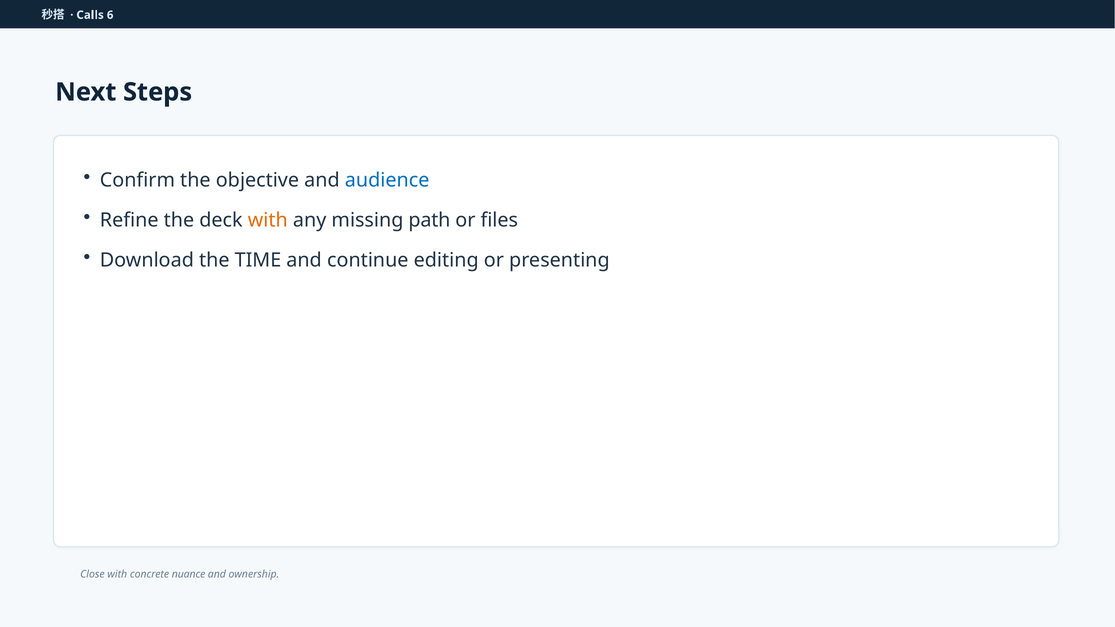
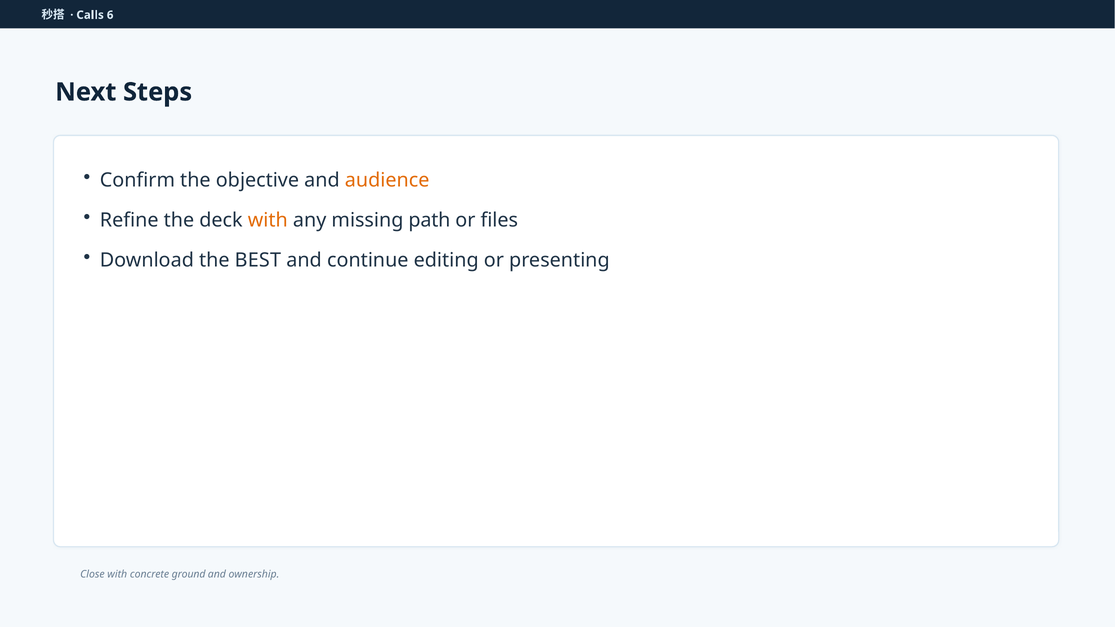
audience colour: blue -> orange
TIME: TIME -> BEST
nuance: nuance -> ground
